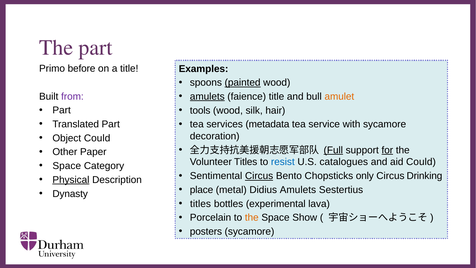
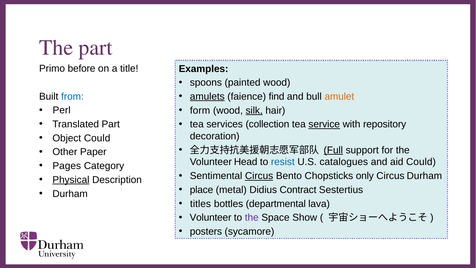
painted underline: present -> none
faience title: title -> find
from colour: purple -> blue
Part at (62, 110): Part -> Perl
tools: tools -> form
silk underline: none -> present
metadata: metadata -> collection
service underline: none -> present
with sycamore: sycamore -> repository
for underline: present -> none
Volunteer Titles: Titles -> Head
Space at (67, 166): Space -> Pages
Circus Drinking: Drinking -> Durham
Didius Amulets: Amulets -> Contract
Dynasty at (70, 194): Dynasty -> Durham
experimental: experimental -> departmental
Porcelain at (211, 217): Porcelain -> Volunteer
the at (252, 217) colour: orange -> purple
